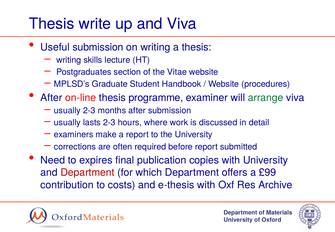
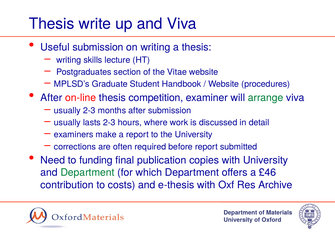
programme: programme -> competition
expires: expires -> funding
Department at (88, 173) colour: red -> green
£99: £99 -> £46
